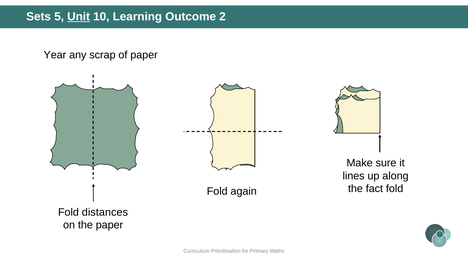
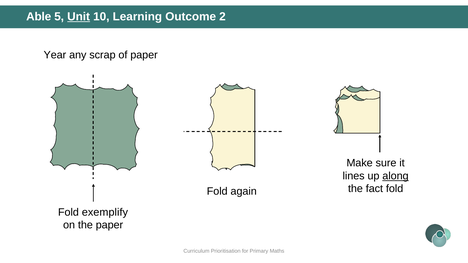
Sets: Sets -> Able
along underline: none -> present
distances: distances -> exemplify
